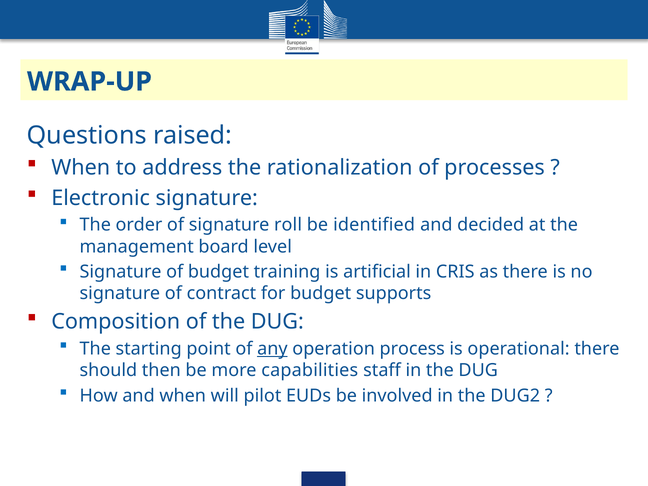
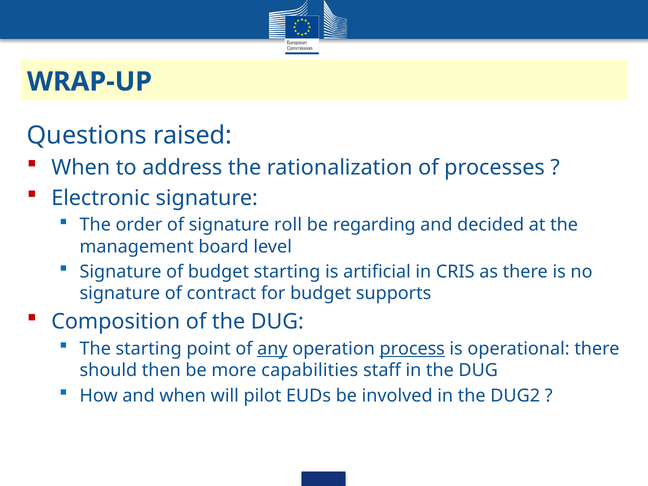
identified: identified -> regarding
budget training: training -> starting
process underline: none -> present
